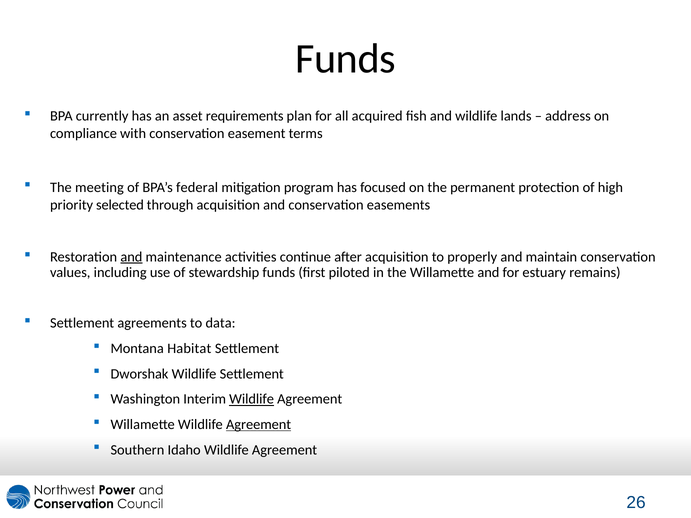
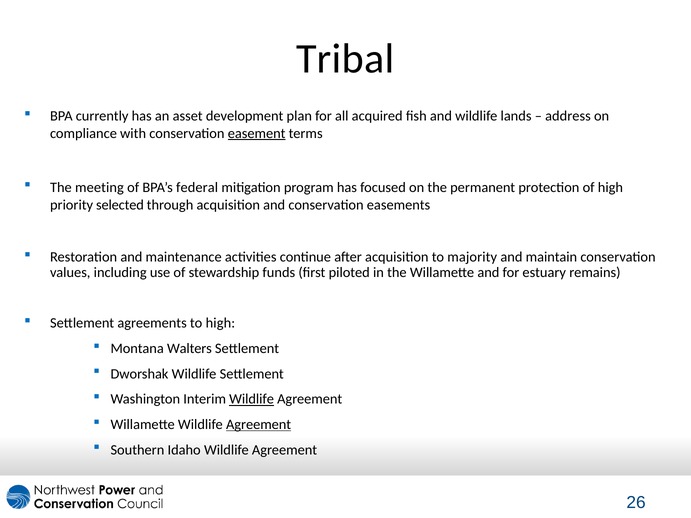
Funds at (346, 59): Funds -> Tribal
requirements: requirements -> development
easement underline: none -> present
and at (131, 257) underline: present -> none
properly: properly -> majority
to data: data -> high
Habitat: Habitat -> Walters
